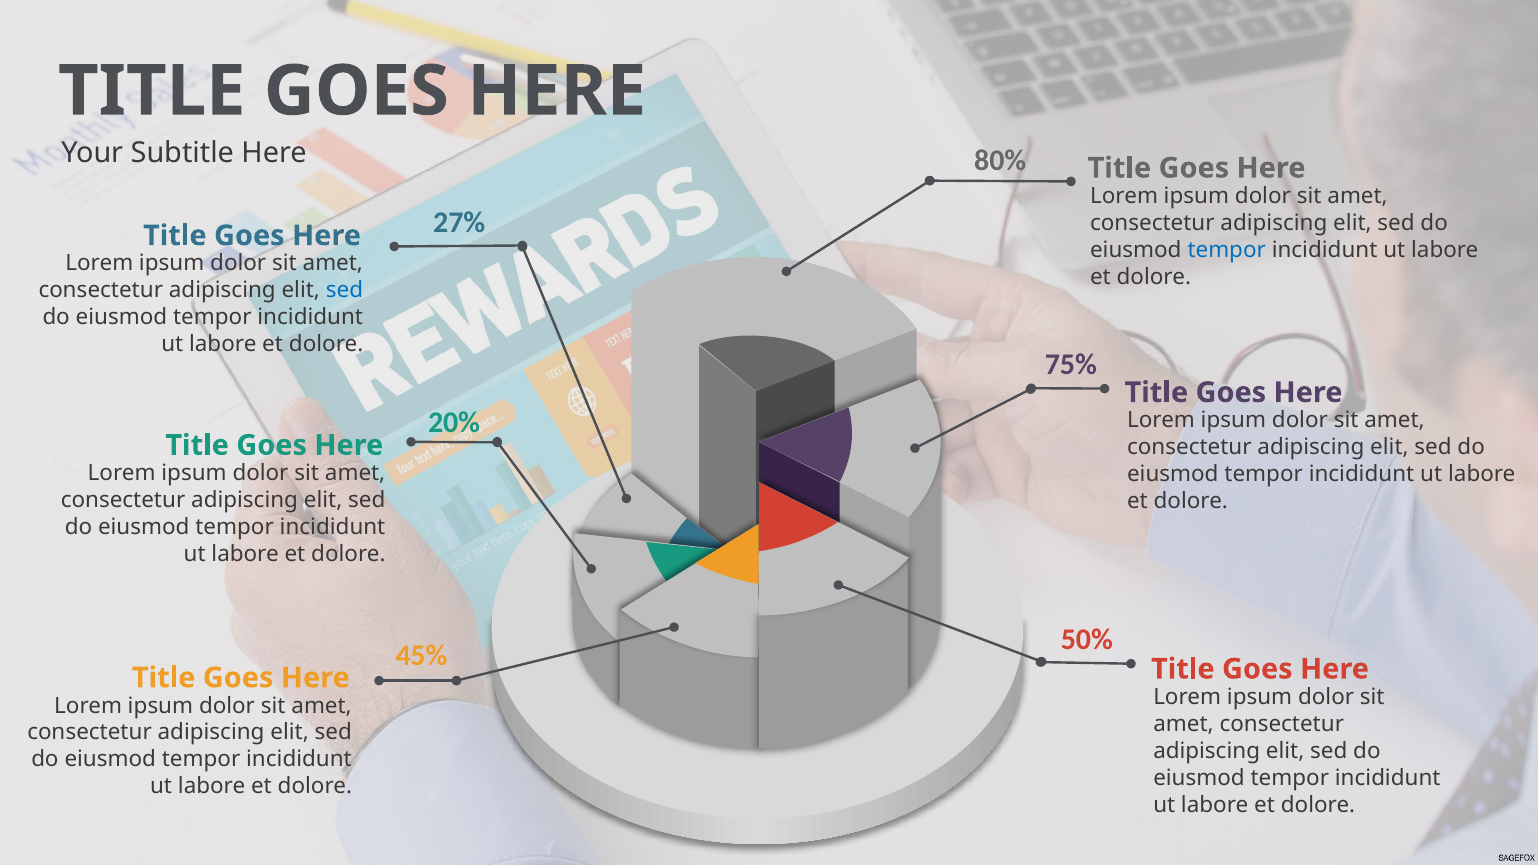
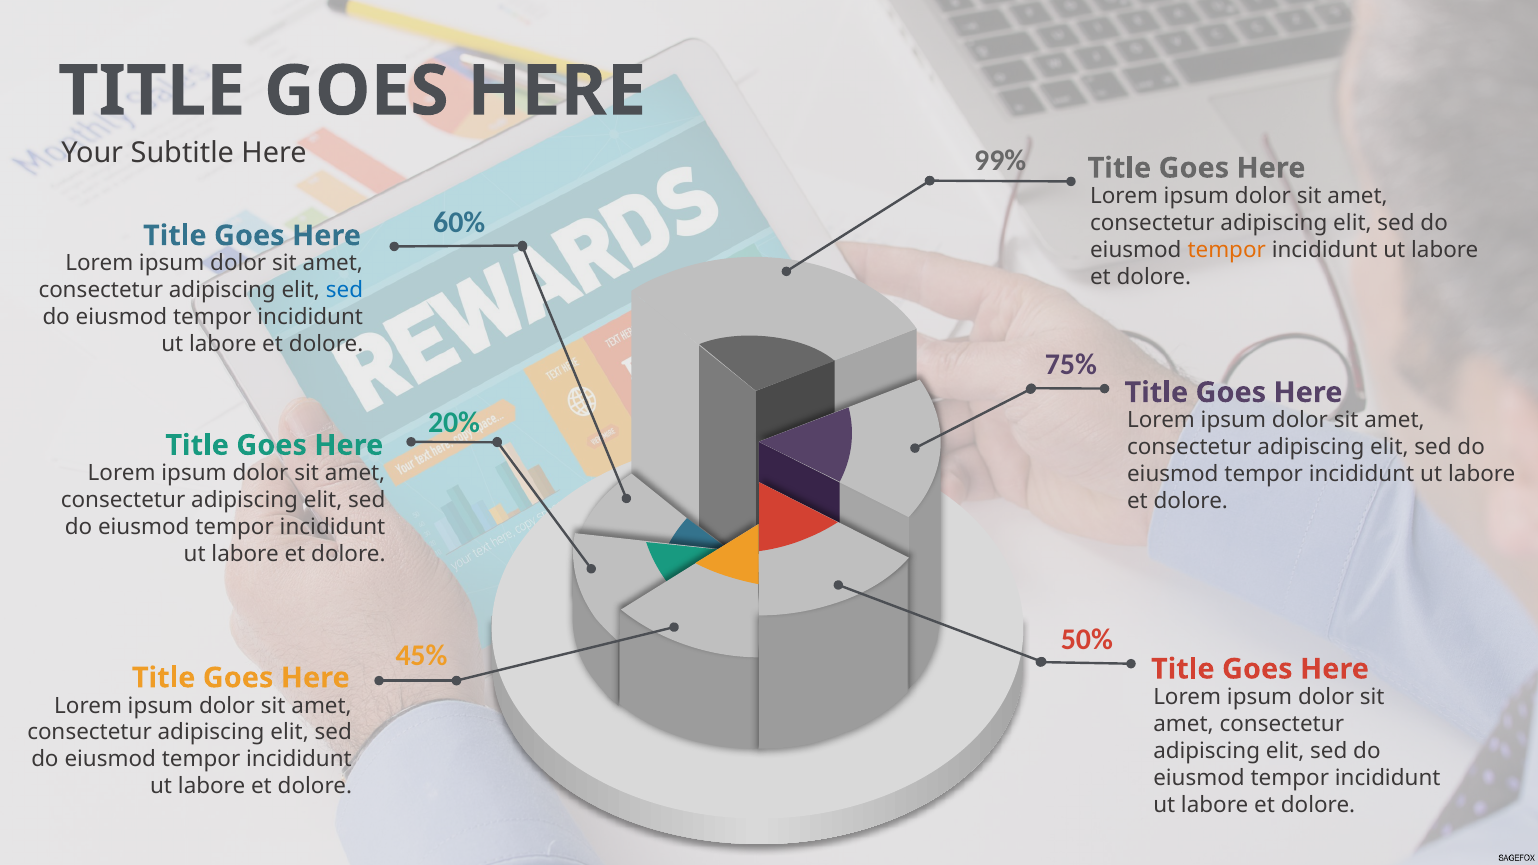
80%: 80% -> 99%
27%: 27% -> 60%
tempor at (1227, 250) colour: blue -> orange
